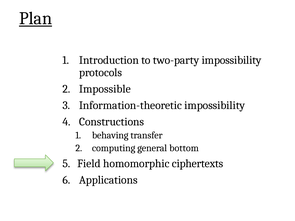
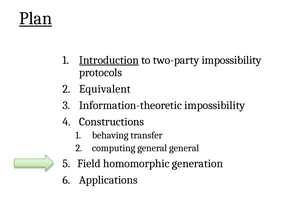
Introduction underline: none -> present
Impossible: Impossible -> Equivalent
general bottom: bottom -> general
ciphertexts: ciphertexts -> generation
